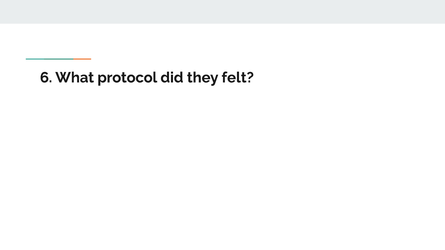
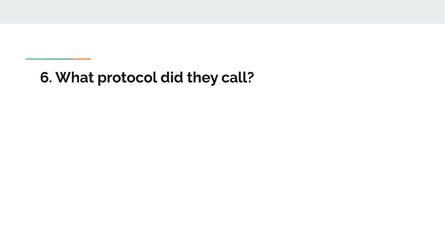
felt: felt -> call
